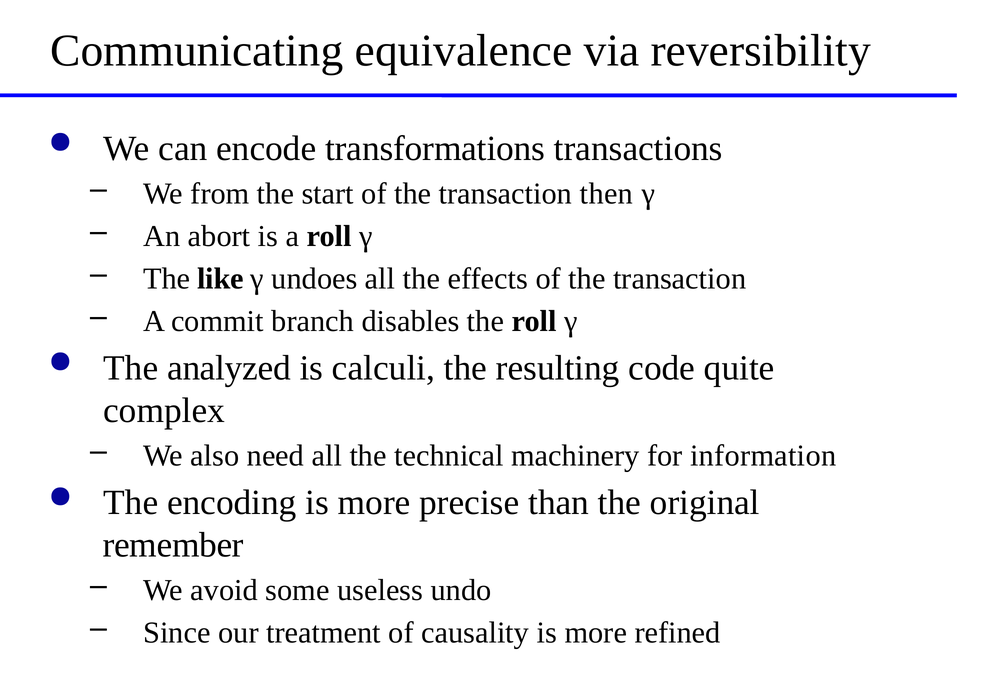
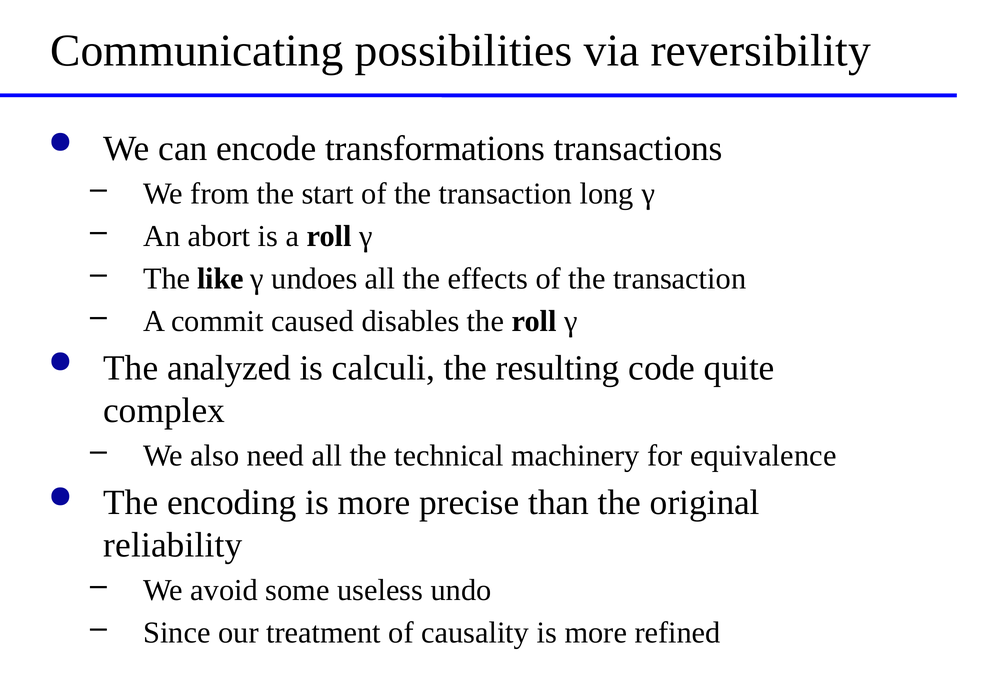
equivalence: equivalence -> possibilities
then: then -> long
branch: branch -> caused
information: information -> equivalence
remember: remember -> reliability
